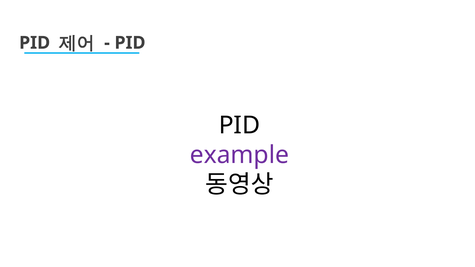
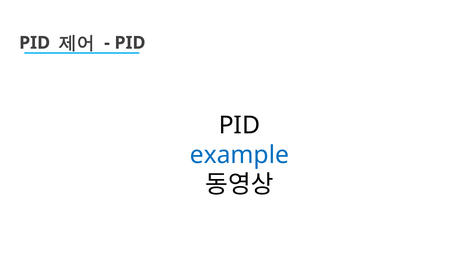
example colour: purple -> blue
